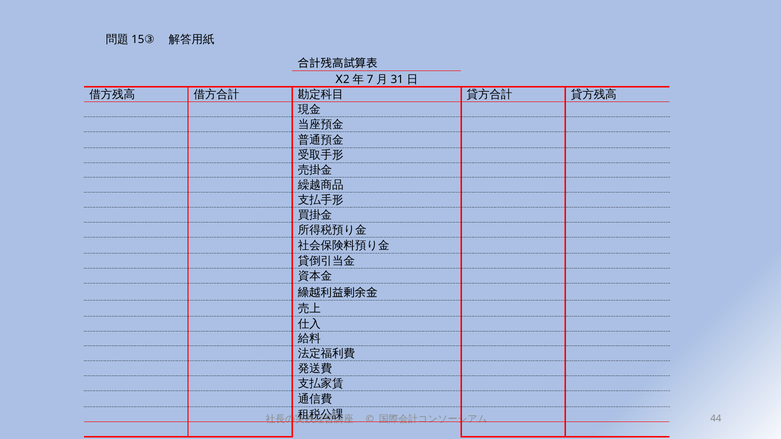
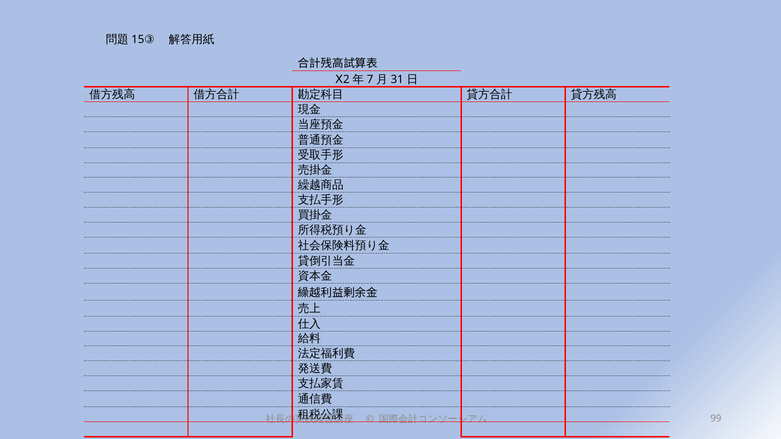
44: 44 -> 99
